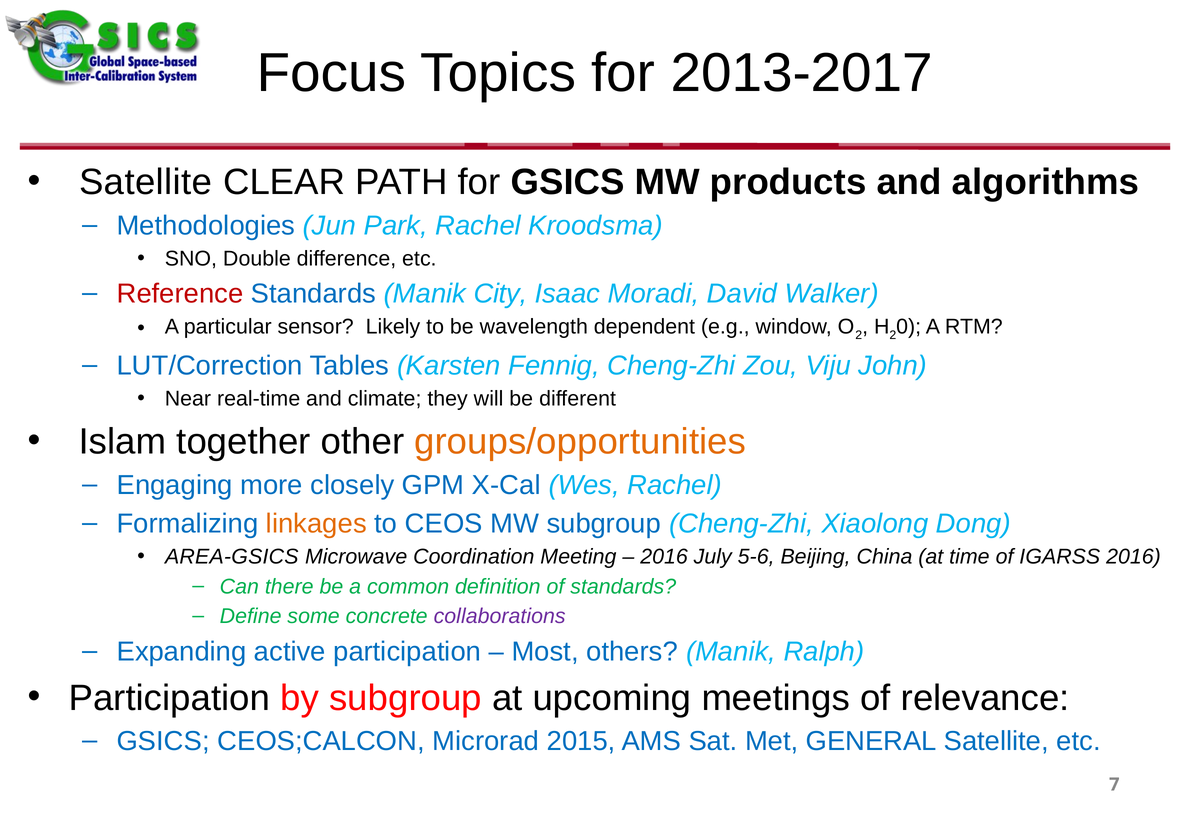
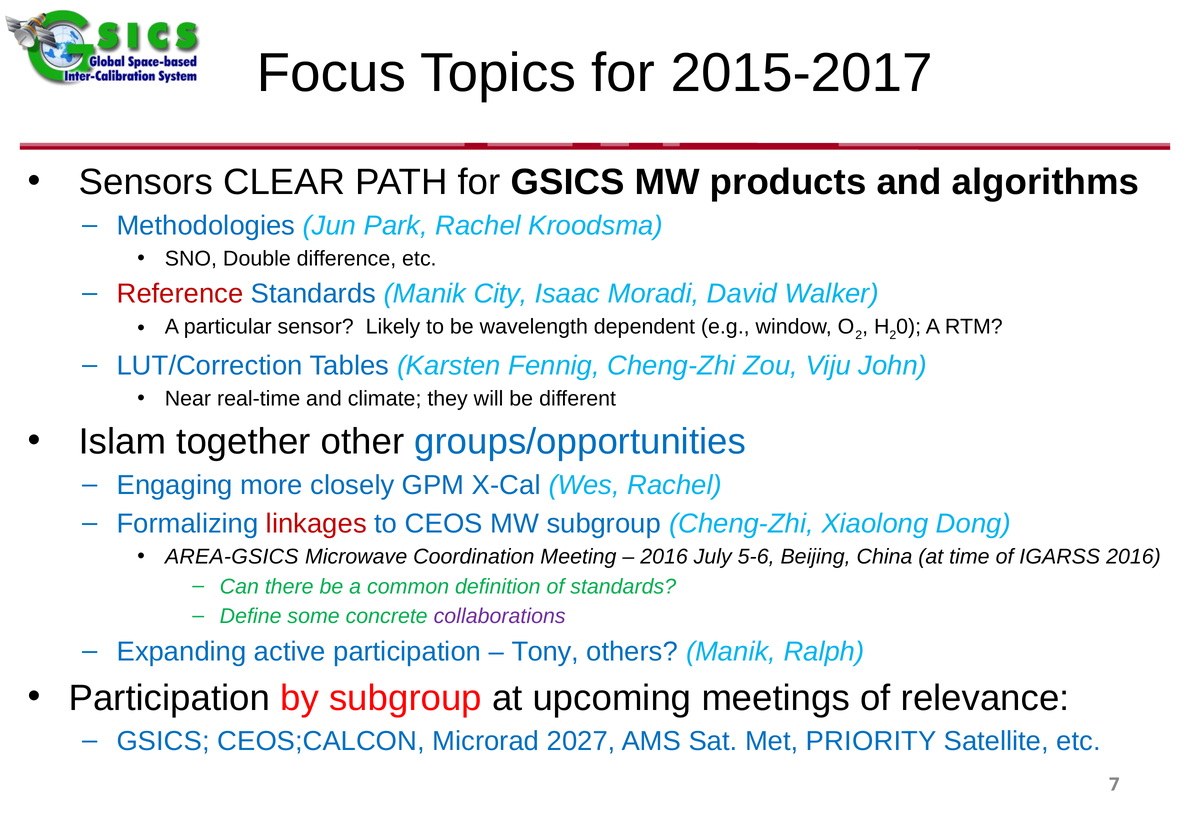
2013-2017: 2013-2017 -> 2015-2017
Satellite at (146, 182): Satellite -> Sensors
groups/opportunities colour: orange -> blue
linkages colour: orange -> red
Most: Most -> Tony
2015: 2015 -> 2027
GENERAL: GENERAL -> PRIORITY
